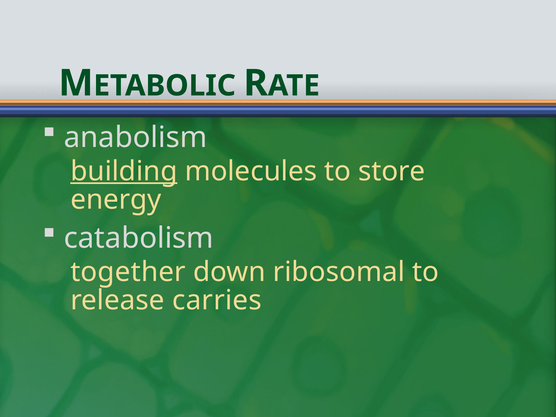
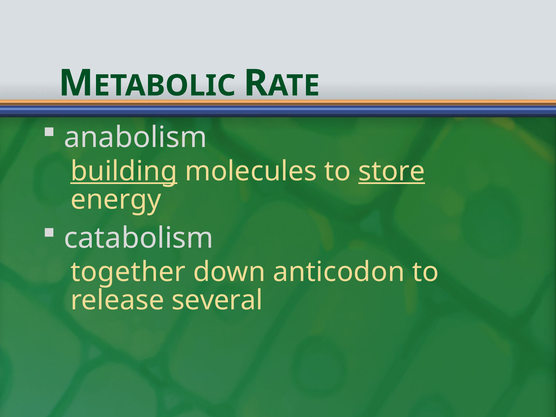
store underline: none -> present
ribosomal: ribosomal -> anticodon
carries: carries -> several
